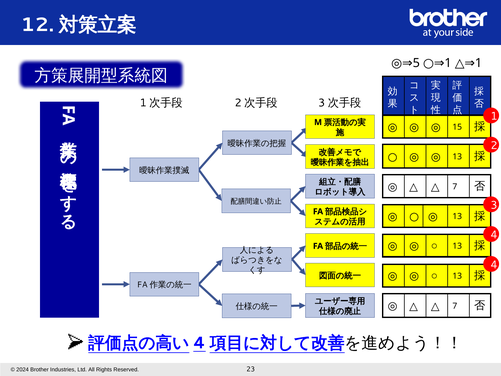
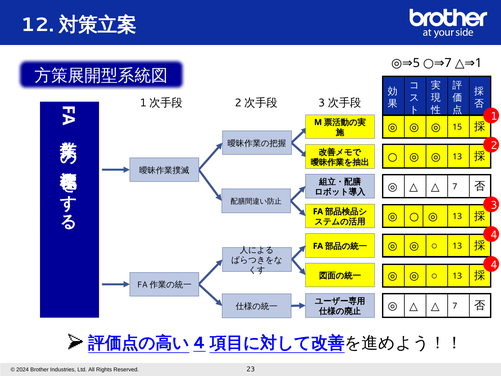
1 at (448, 63): 1 -> 7
